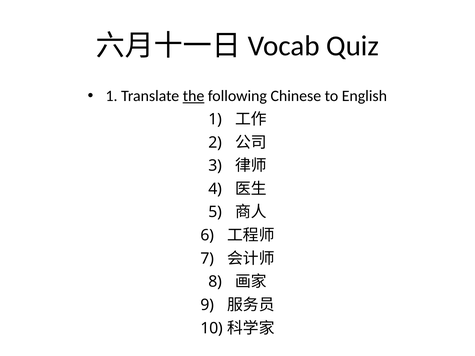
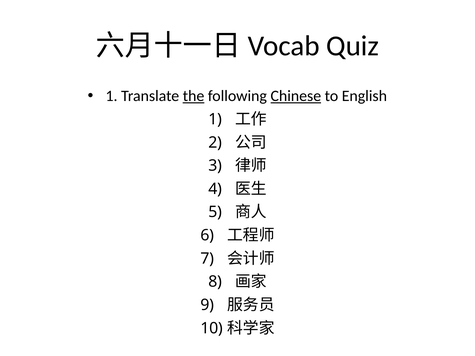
Chinese underline: none -> present
